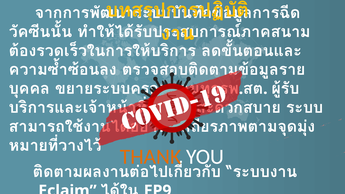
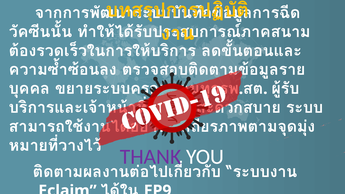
THANK colour: orange -> purple
